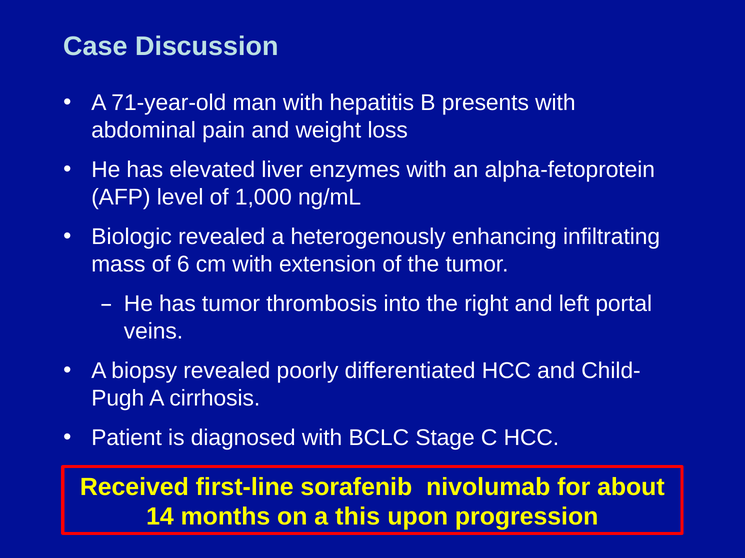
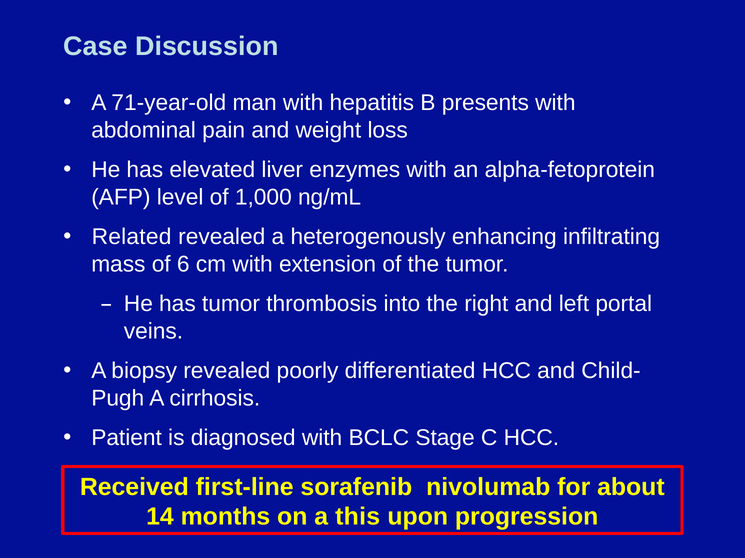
Biologic: Biologic -> Related
